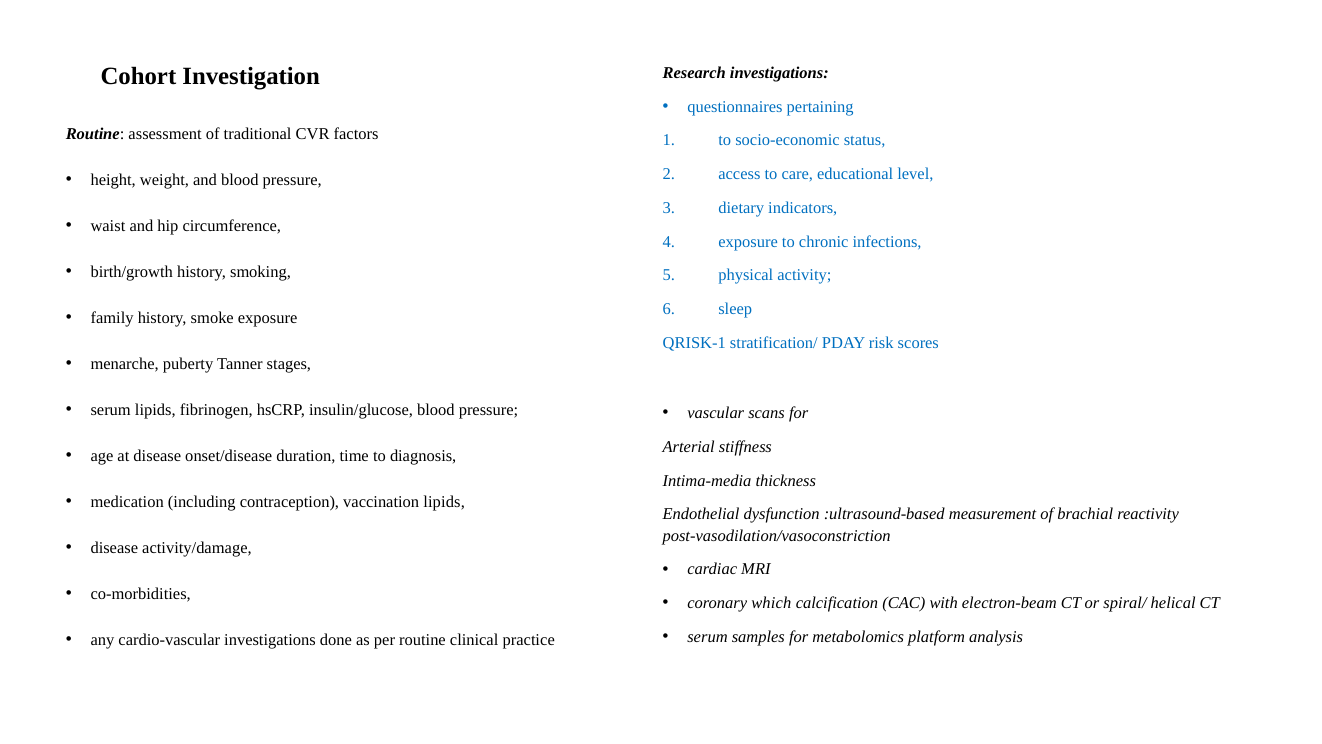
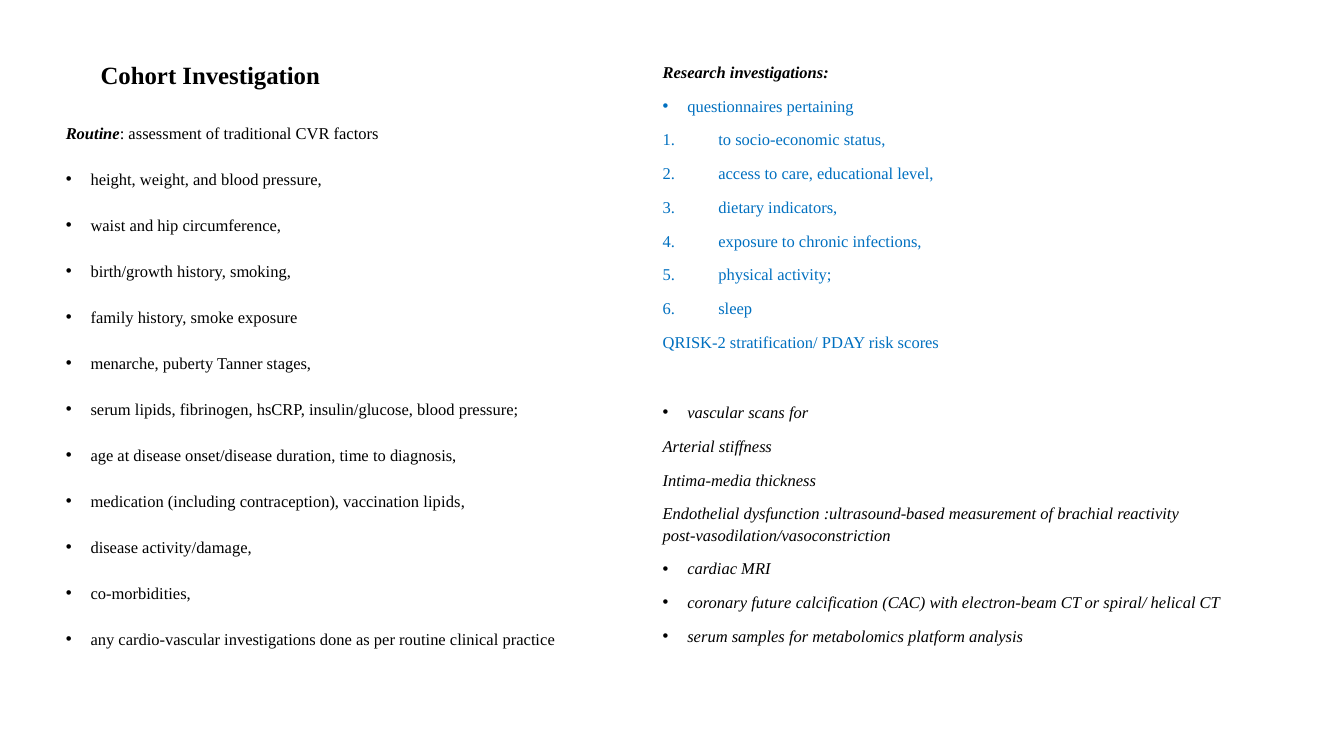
QRISK-1: QRISK-1 -> QRISK-2
which: which -> future
